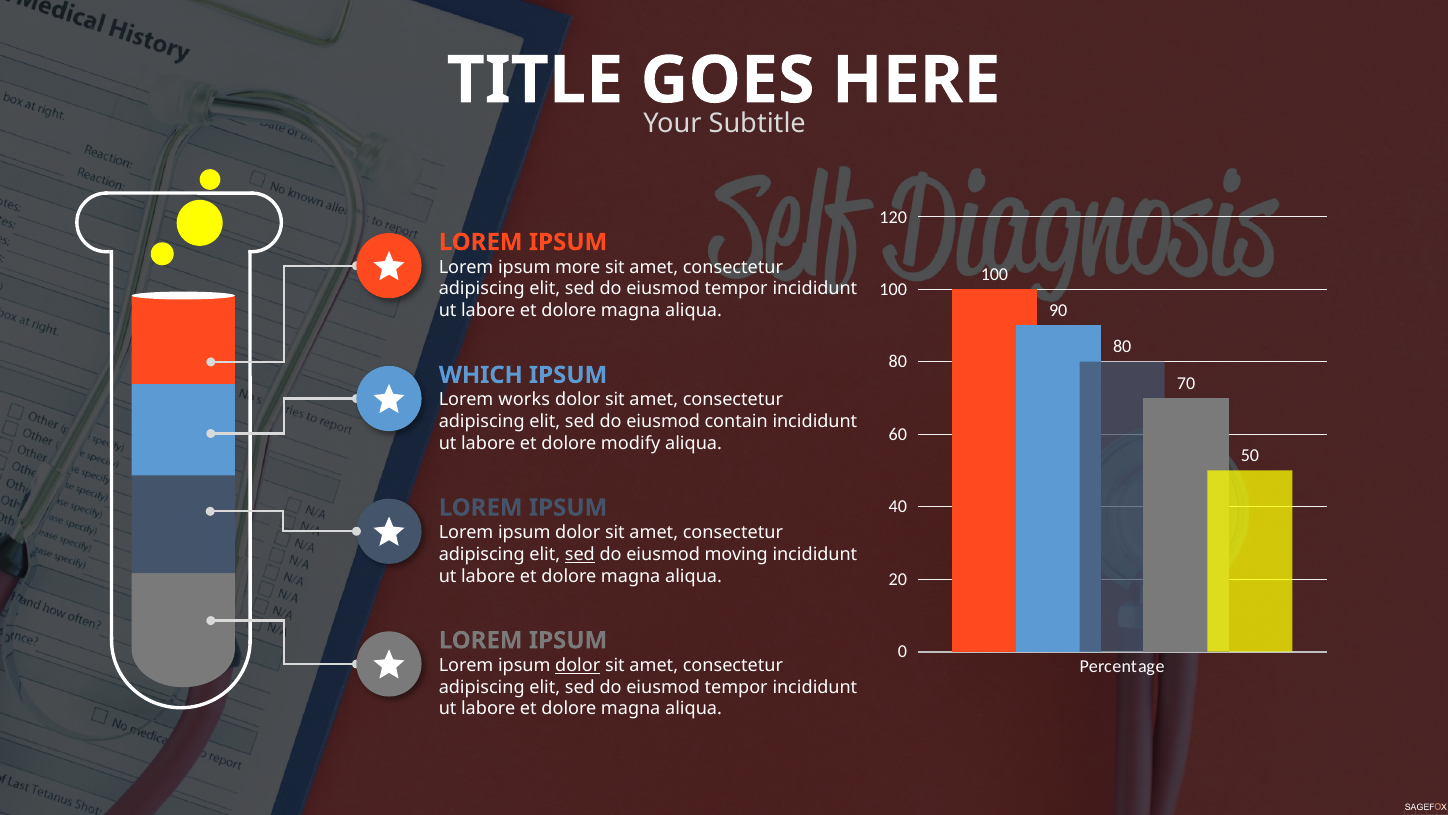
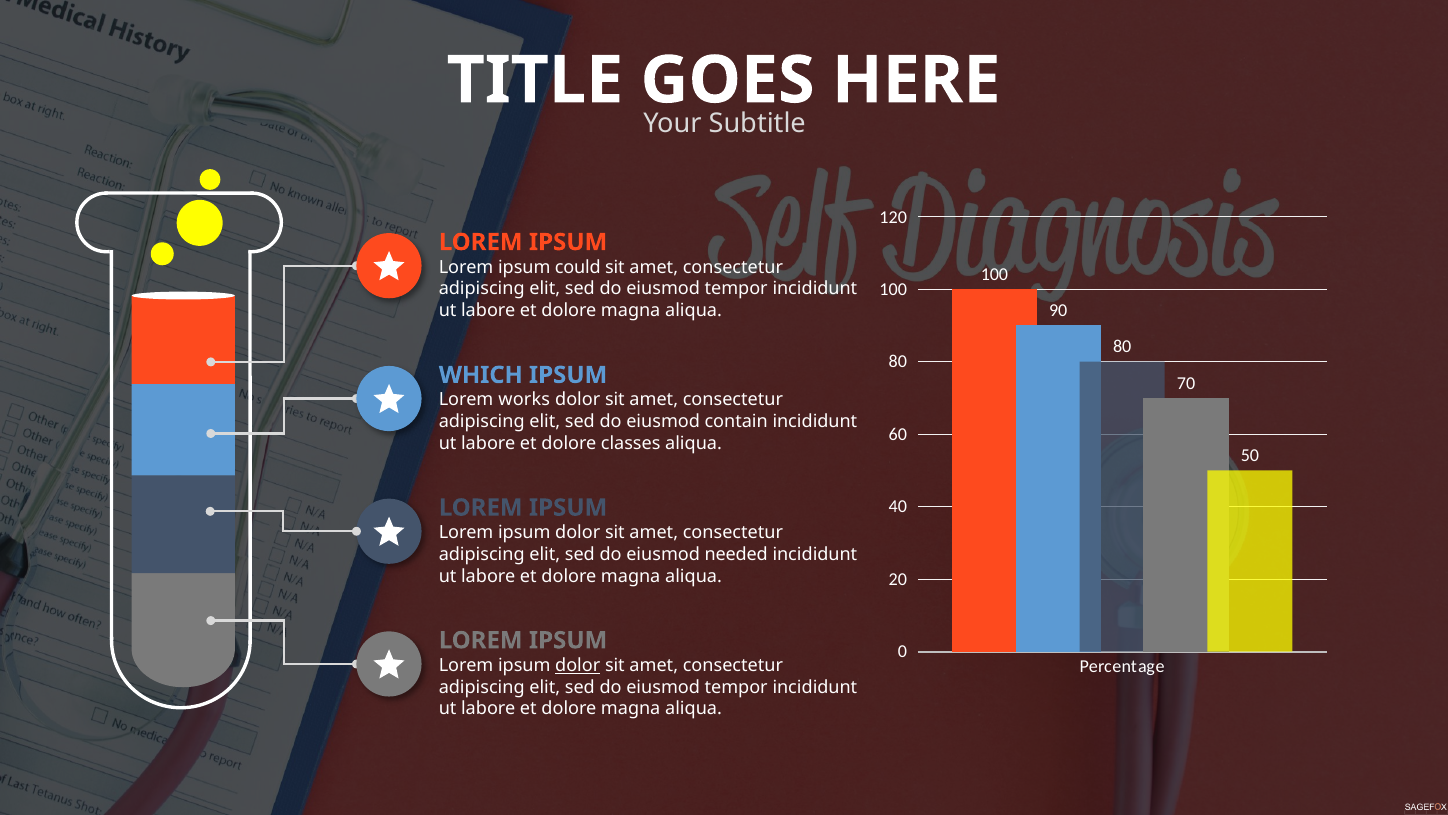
more: more -> could
modify: modify -> classes
sed at (580, 554) underline: present -> none
moving: moving -> needed
